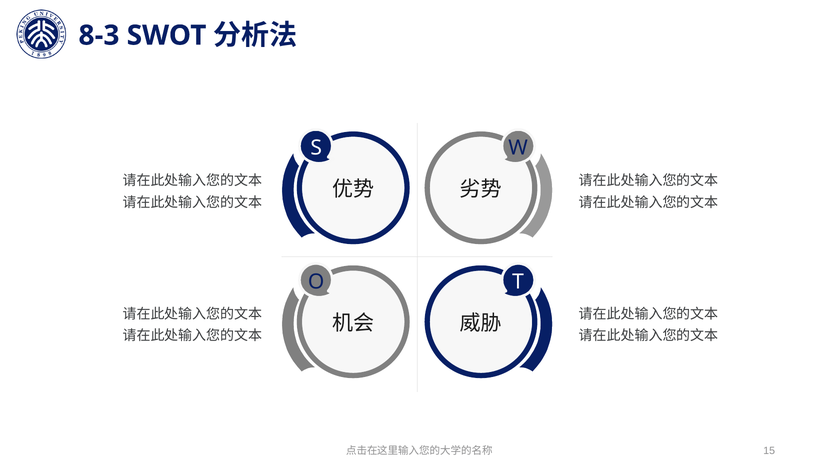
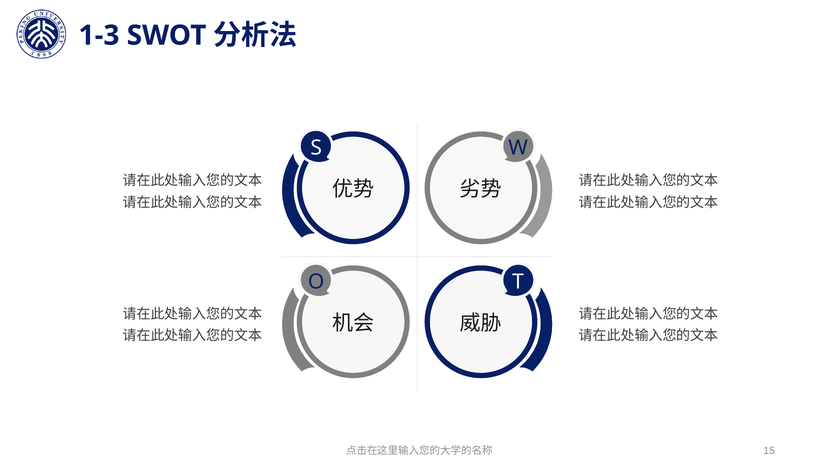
8-3: 8-3 -> 1-3
